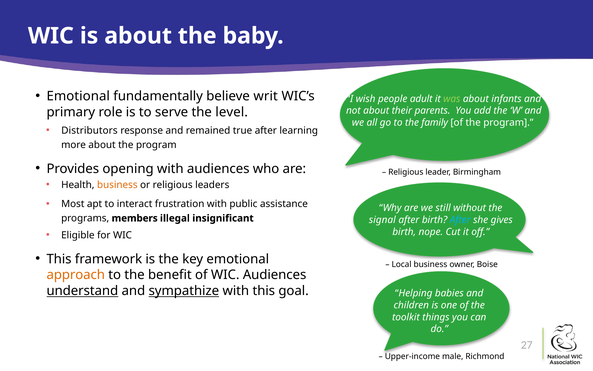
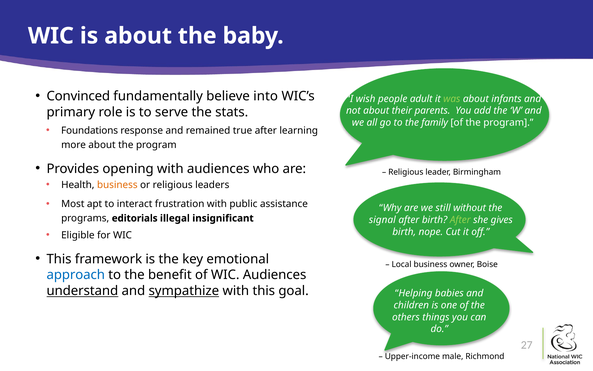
Emotional at (78, 96): Emotional -> Convinced
writ: writ -> into
level: level -> stats
Distributors: Distributors -> Foundations
members: members -> editorials
After at (460, 220) colour: light blue -> light green
approach colour: orange -> blue
toolkit: toolkit -> others
